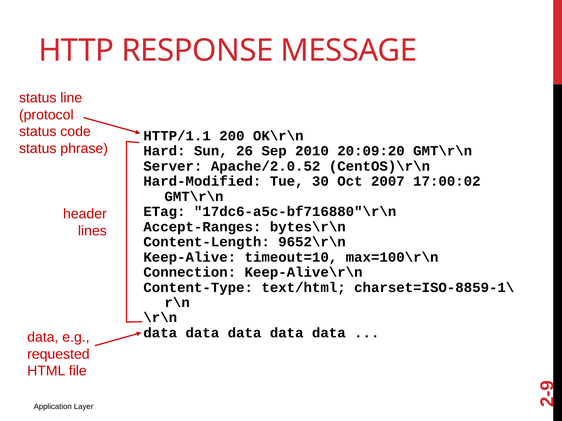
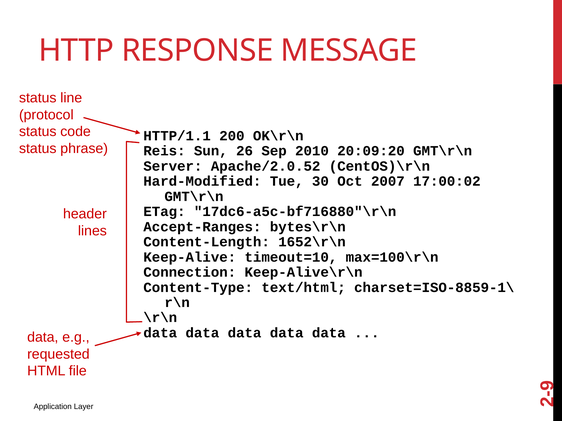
Hard: Hard -> Reis
9652\r\n: 9652\r\n -> 1652\r\n
